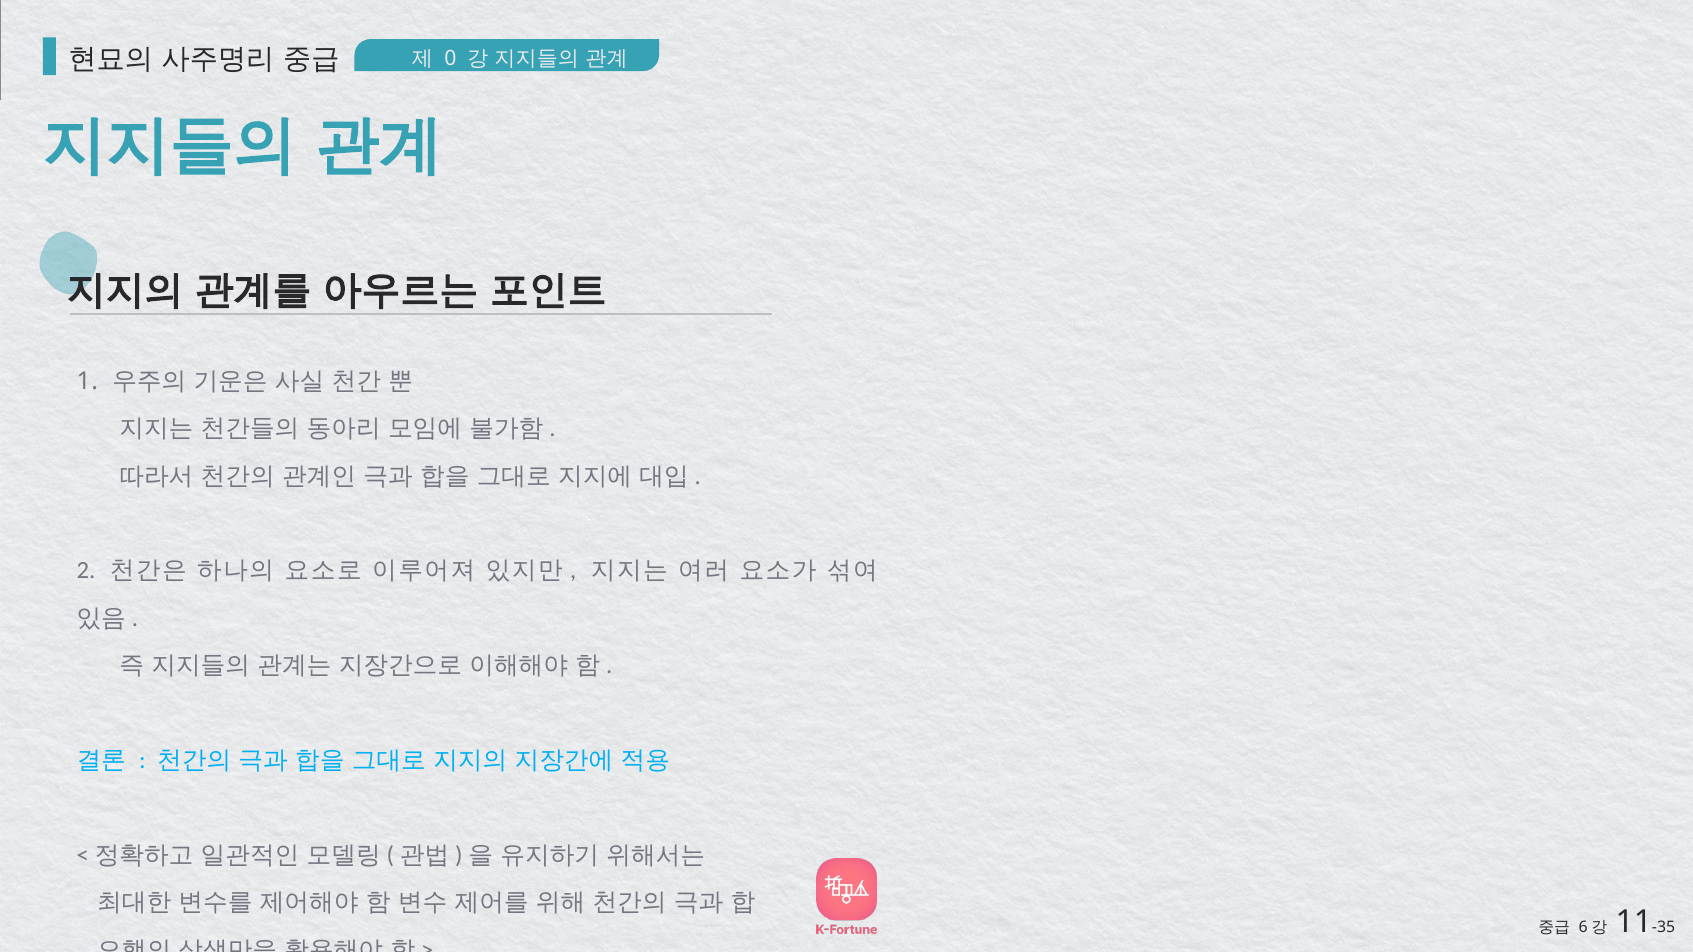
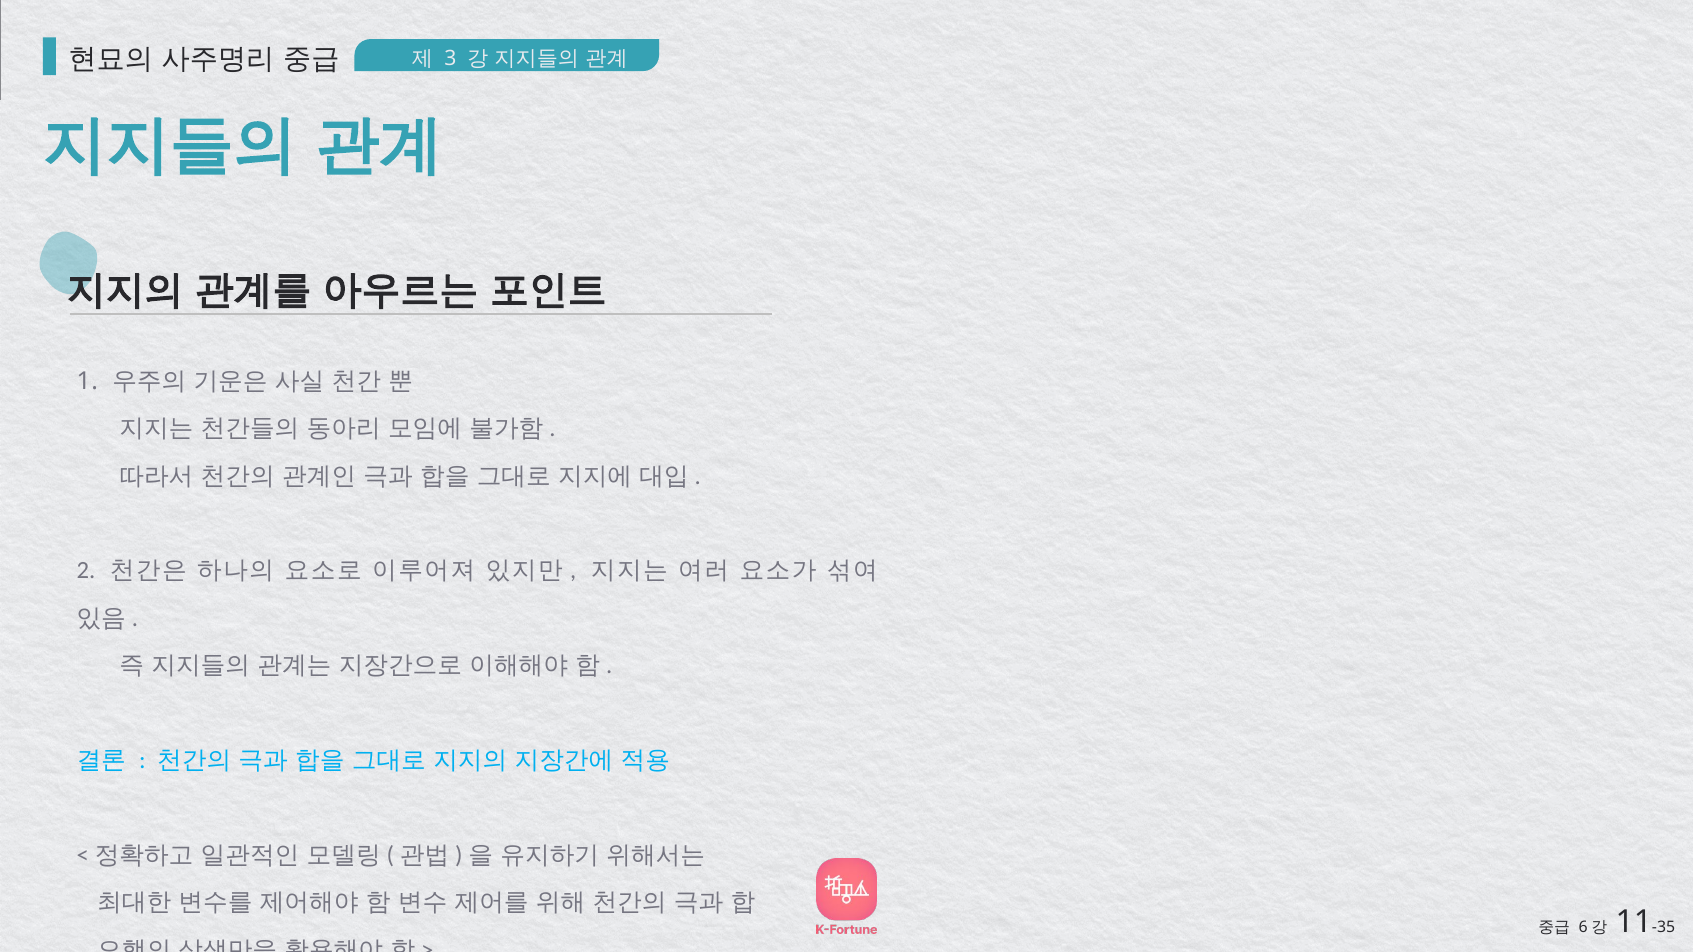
0: 0 -> 3
